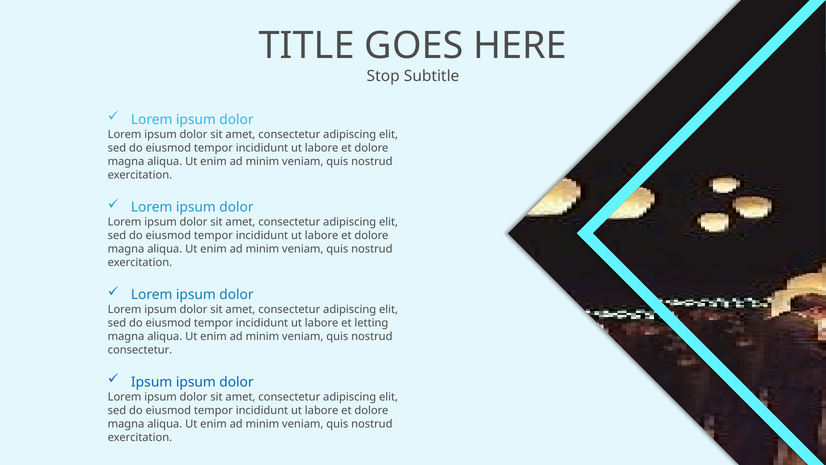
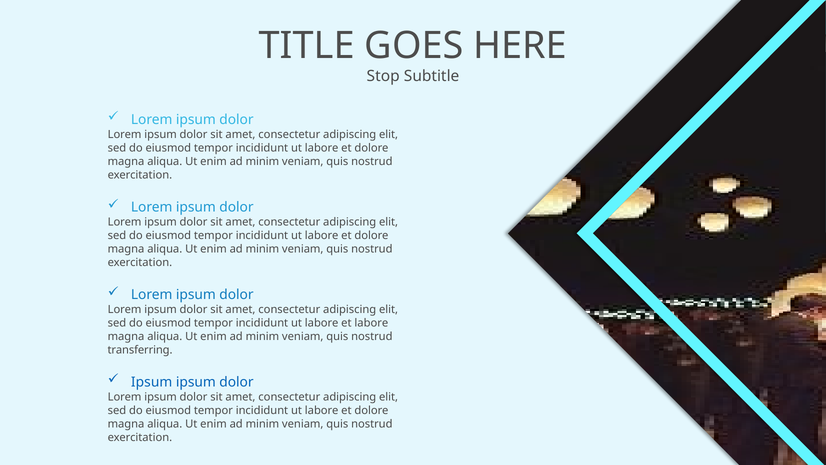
et letting: letting -> labore
consectetur at (140, 350): consectetur -> transferring
